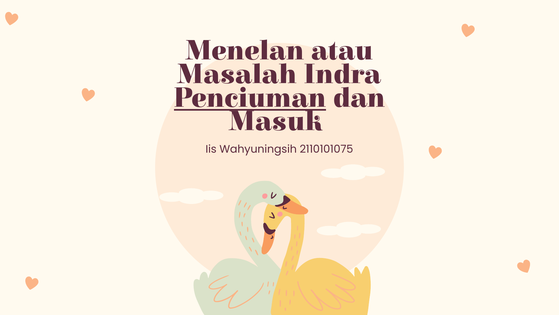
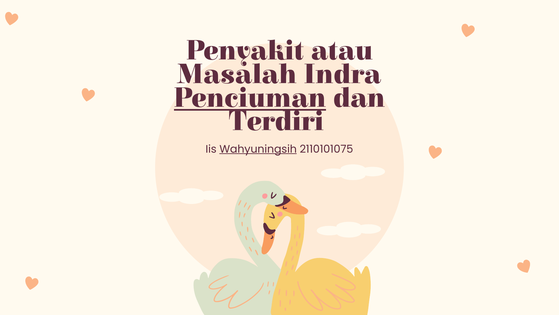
Menelan: Menelan -> Penyakit
Masuk: Masuk -> Terdiri
Wahyuningsih underline: none -> present
